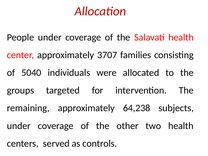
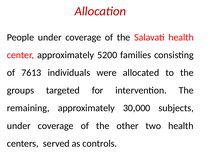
3707: 3707 -> 5200
5040: 5040 -> 7613
64,238: 64,238 -> 30,000
